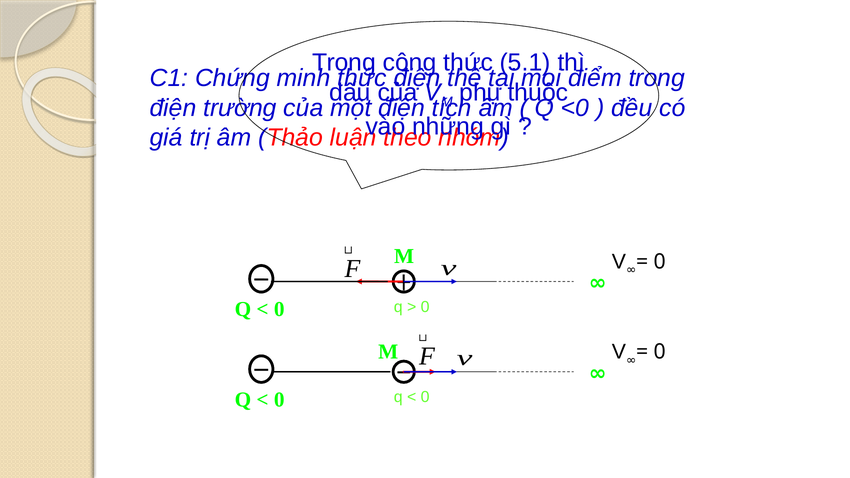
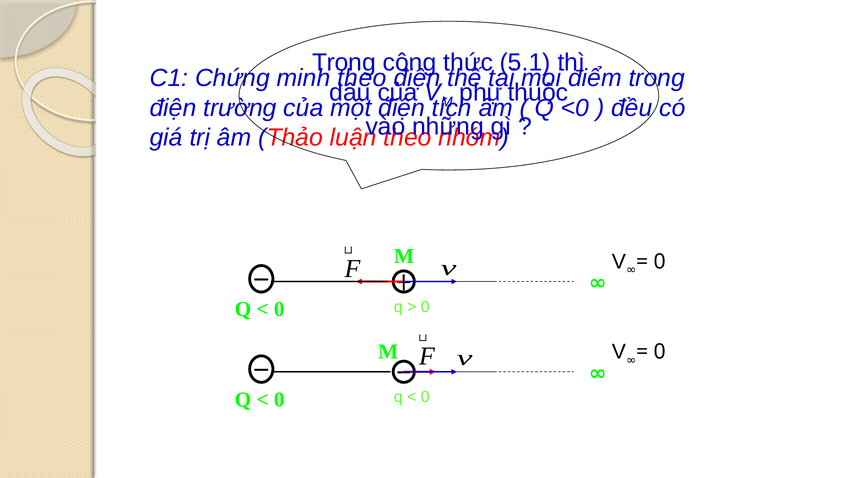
minh thức: thức -> theo
